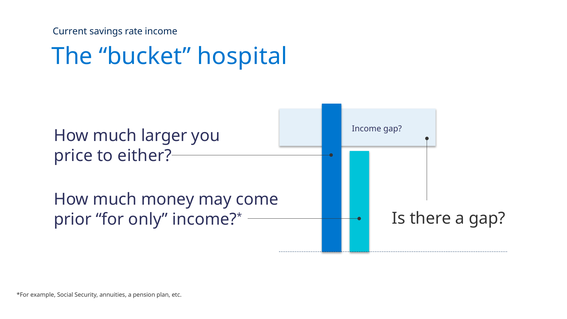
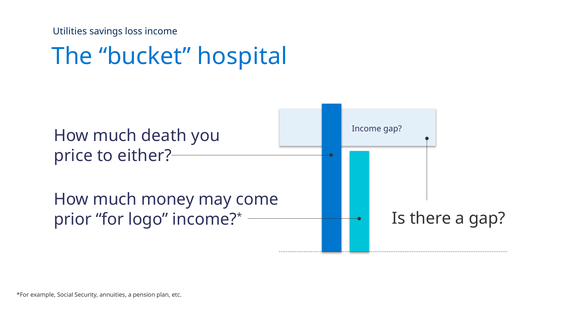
Current: Current -> Utilities
rate: rate -> loss
larger: larger -> death
only: only -> logo
